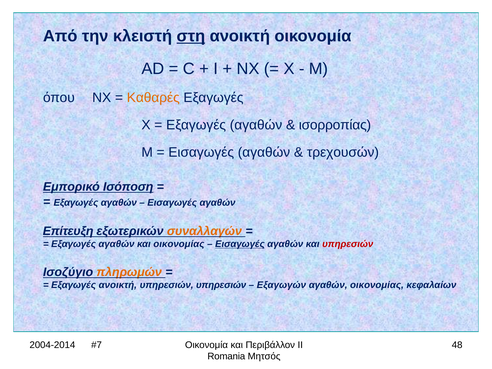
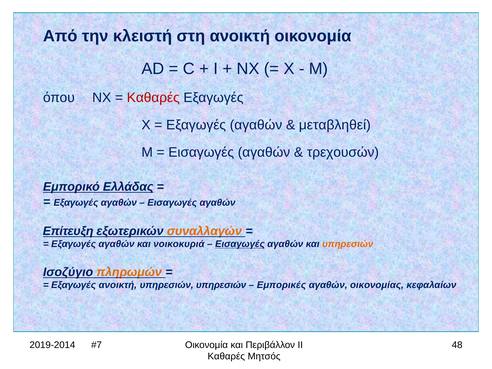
στη underline: present -> none
Καθαρές at (153, 98) colour: orange -> red
ισορροπίας: ισορροπίας -> μεταβληθεί
Ισόποση: Ισόποση -> Ελλάδας
και οικονομίας: οικονομίας -> νοικοκυριά
υπηρεσιών at (348, 244) colour: red -> orange
Εξαγωγών: Εξαγωγών -> Εμπορικές
2004-2014: 2004-2014 -> 2019-2014
Romania at (226, 356): Romania -> Καθαρές
